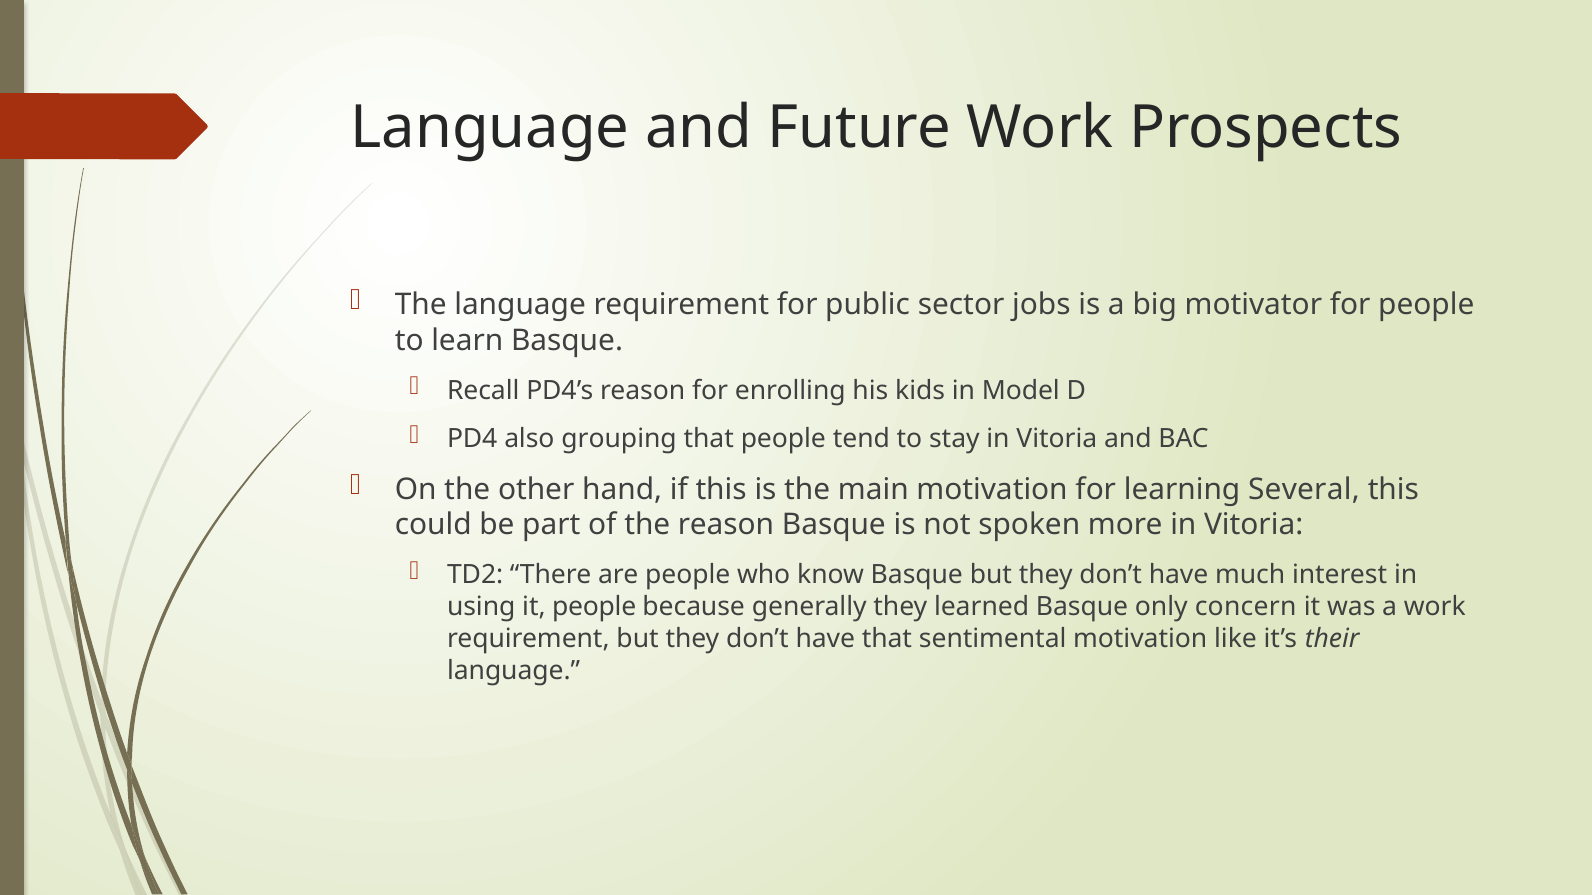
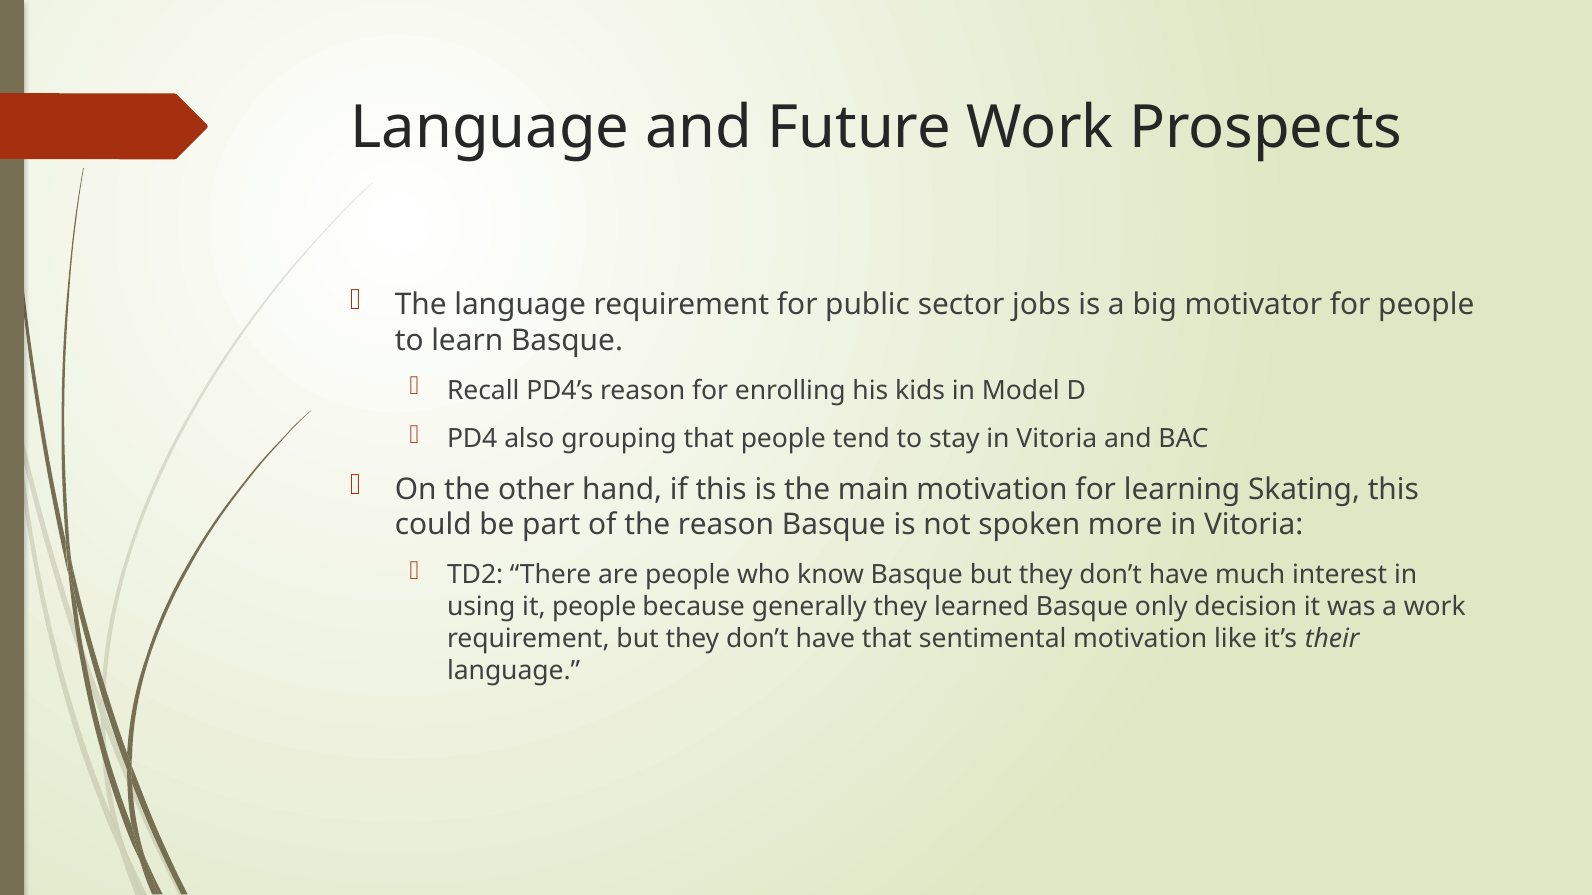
Several: Several -> Skating
concern: concern -> decision
